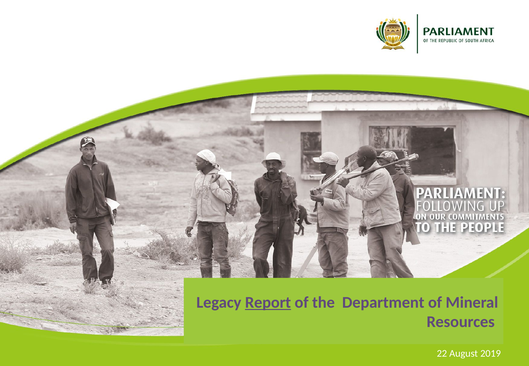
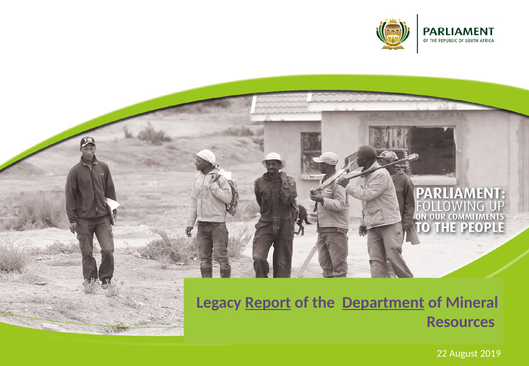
Department underline: none -> present
